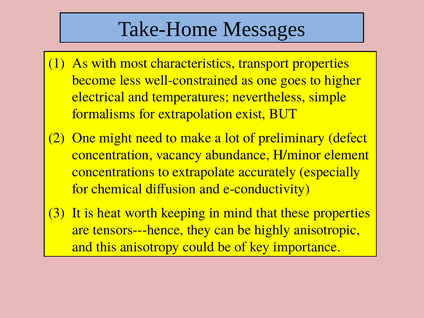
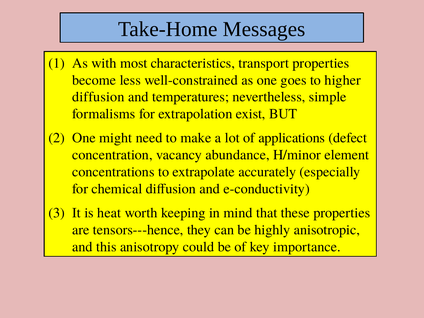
electrical at (98, 97): electrical -> diffusion
preliminary: preliminary -> applications
